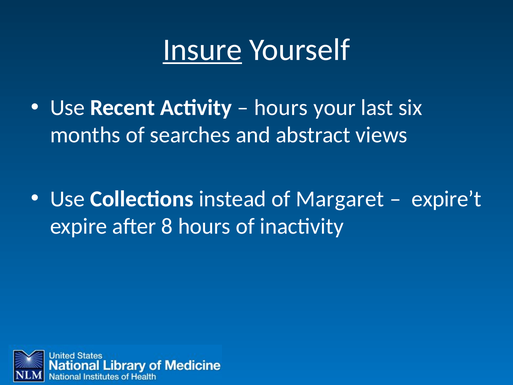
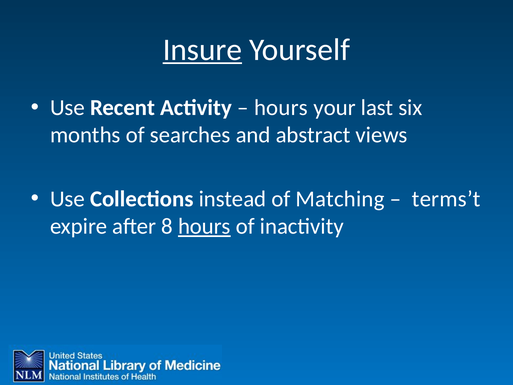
Margaret: Margaret -> Matching
expire’t: expire’t -> terms’t
hours at (204, 226) underline: none -> present
